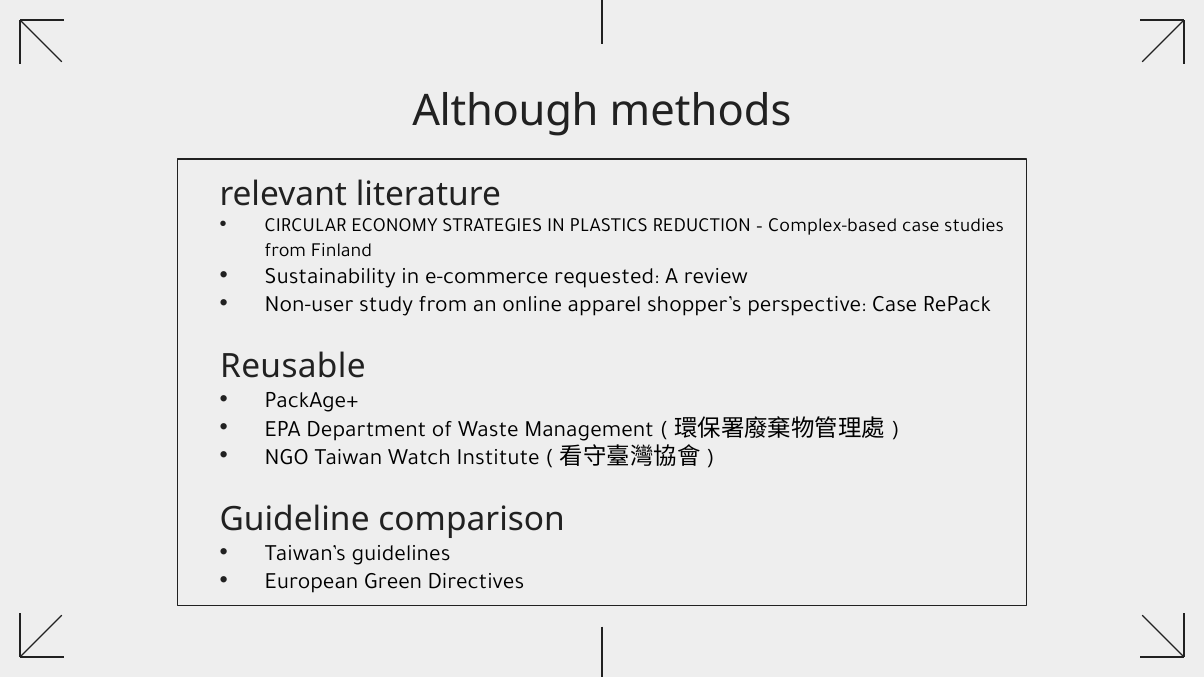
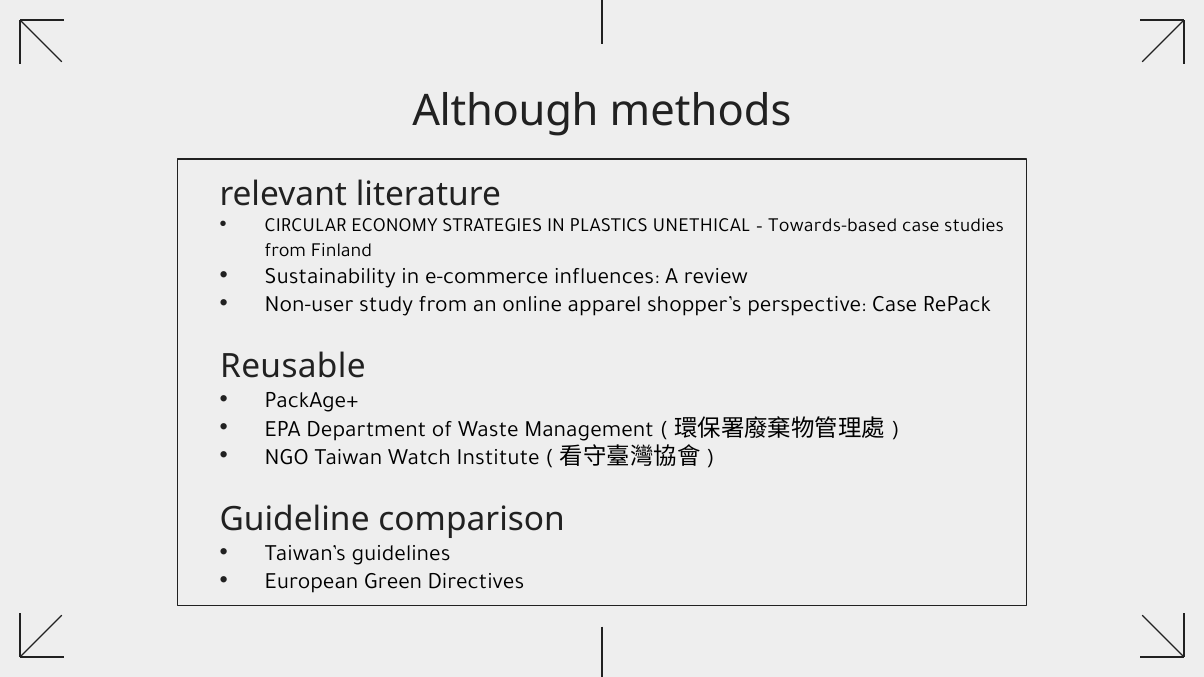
REDUCTION: REDUCTION -> UNETHICAL
Complex-based: Complex-based -> Towards-based
requested: requested -> influences
